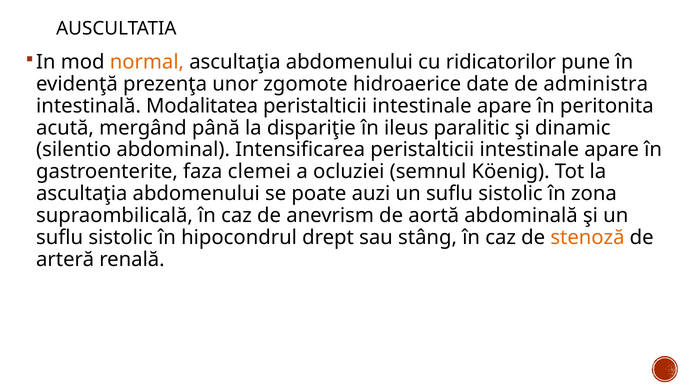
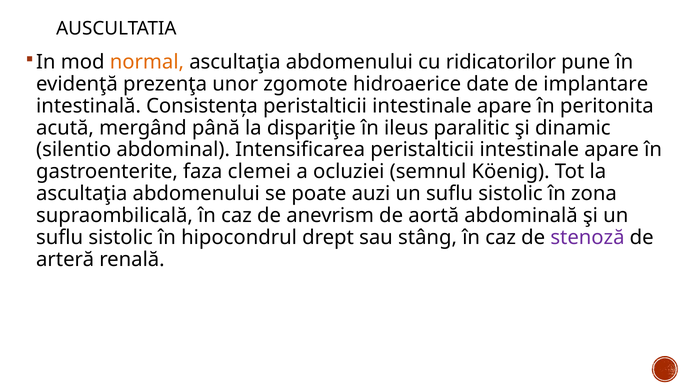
administra: administra -> implantare
Modalitatea: Modalitatea -> Consistența
stenoză colour: orange -> purple
